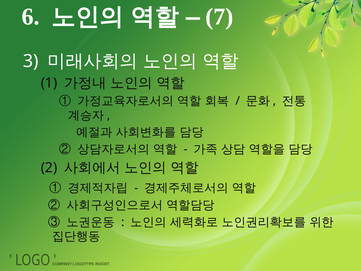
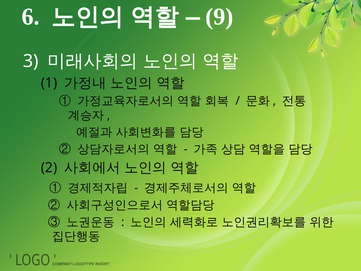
7: 7 -> 9
